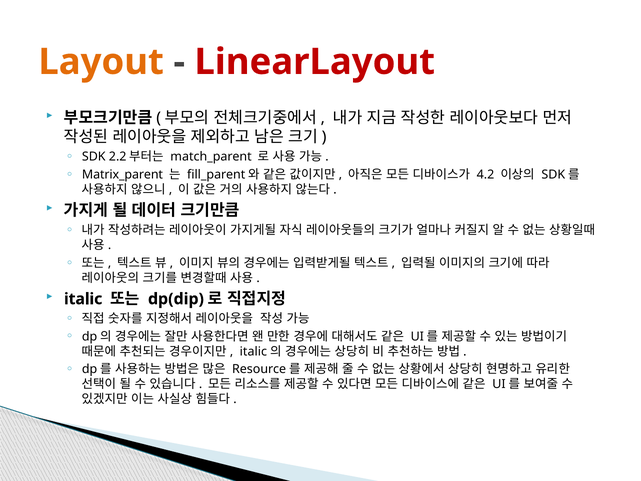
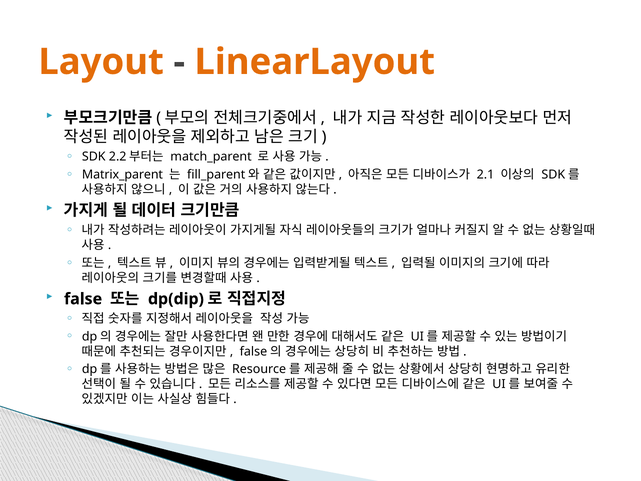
LinearLayout colour: red -> orange
4.2: 4.2 -> 2.1
italic at (83, 299): italic -> false
italic at (253, 351): italic -> false
